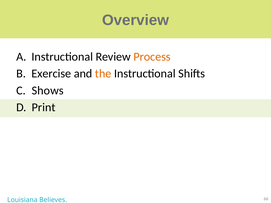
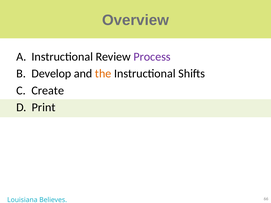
Process colour: orange -> purple
Exercise: Exercise -> Develop
Shows: Shows -> Create
